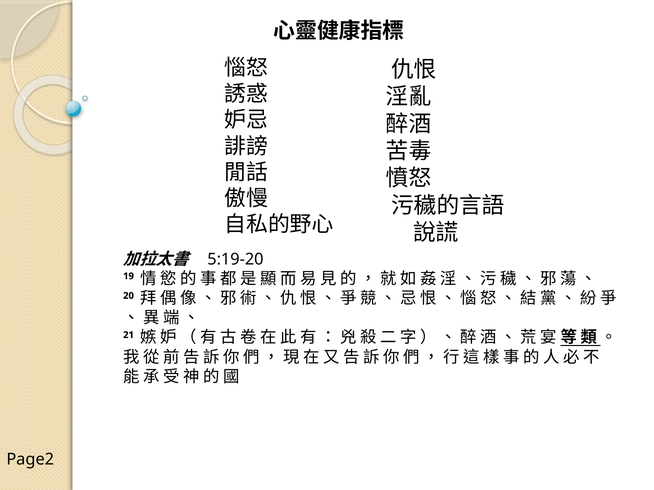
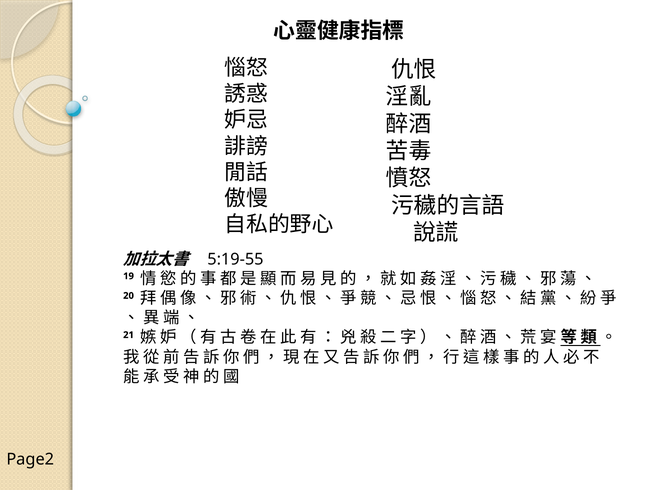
5:19-20: 5:19-20 -> 5:19-55
